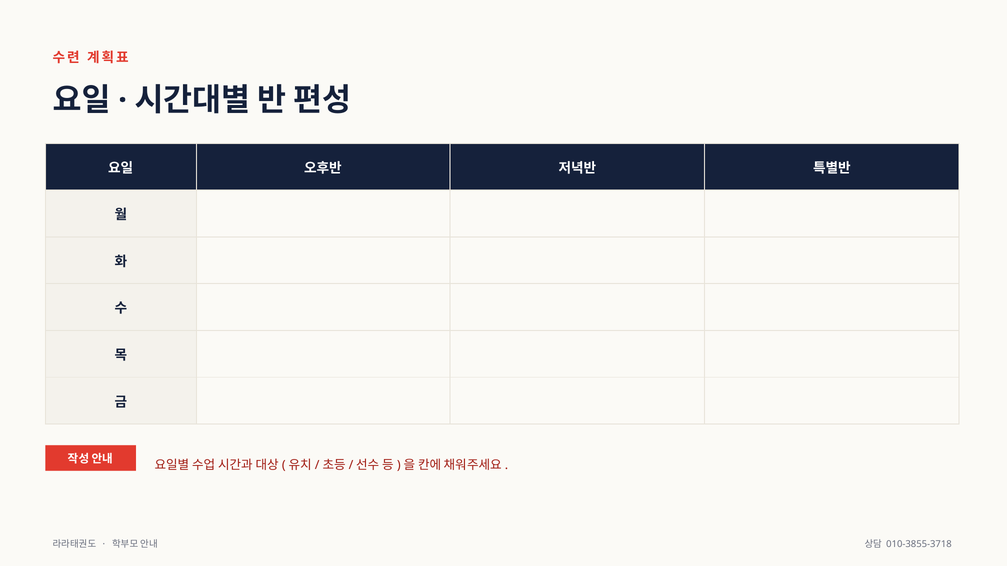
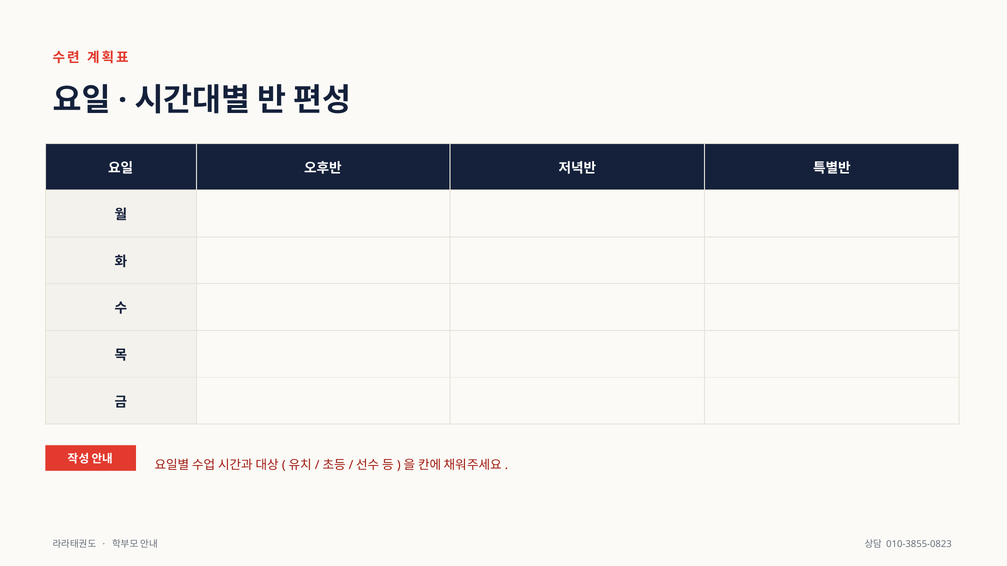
010-3855-3718: 010-3855-3718 -> 010-3855-0823
